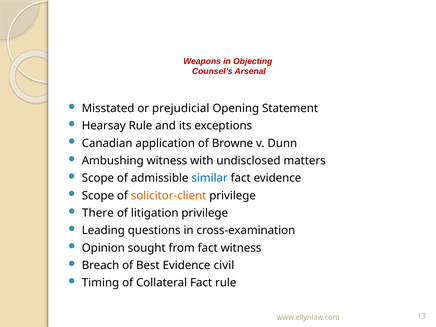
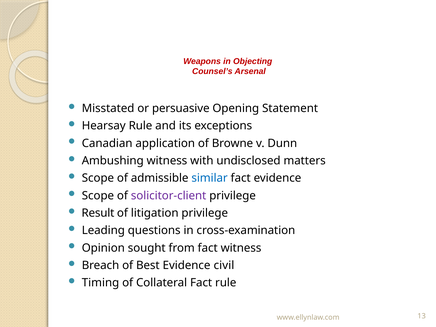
prejudicial: prejudicial -> persuasive
solicitor-client colour: orange -> purple
There: There -> Result
